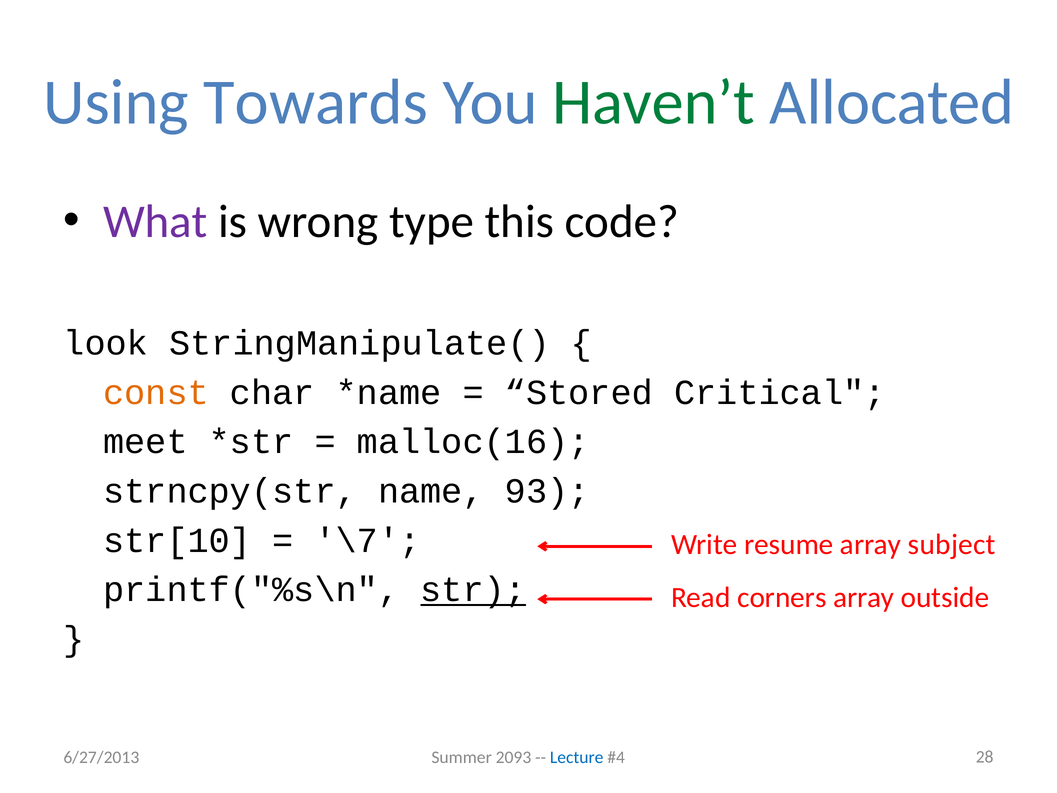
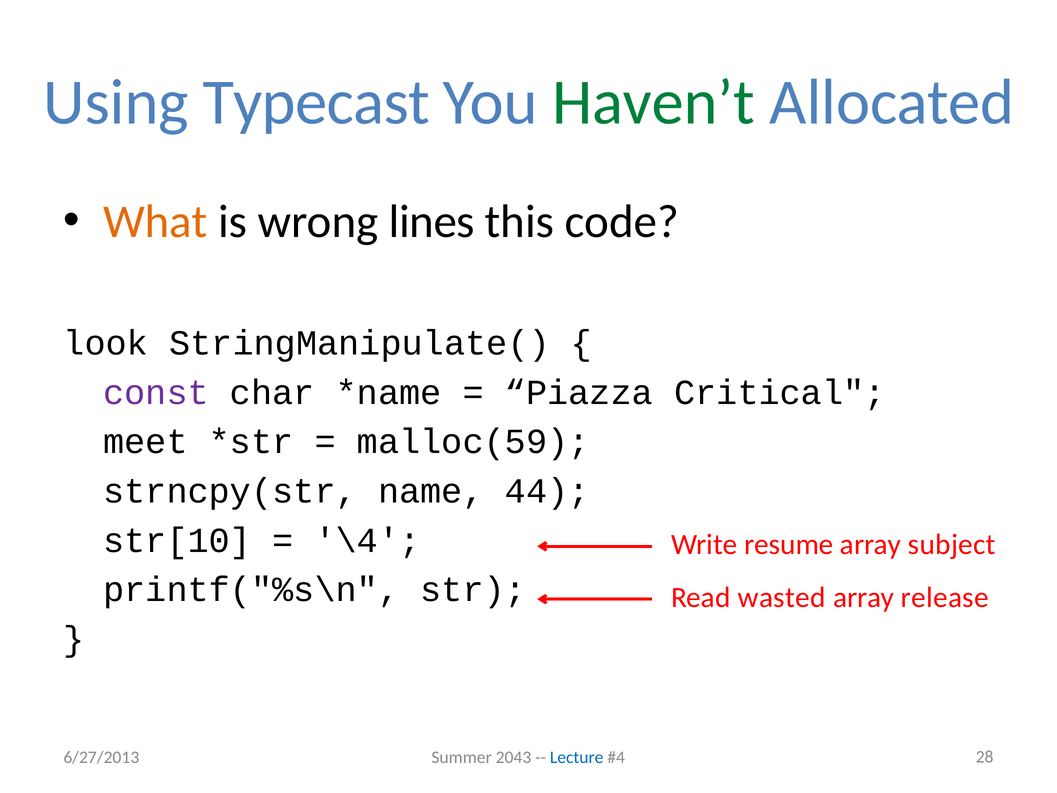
Towards: Towards -> Typecast
What colour: purple -> orange
type: type -> lines
const colour: orange -> purple
Stored: Stored -> Piazza
malloc(16: malloc(16 -> malloc(59
93: 93 -> 44
\7: \7 -> \4
str underline: present -> none
corners: corners -> wasted
outside: outside -> release
2093: 2093 -> 2043
